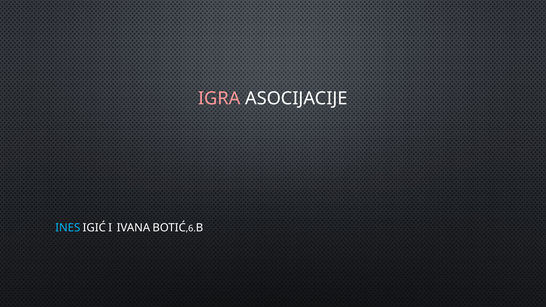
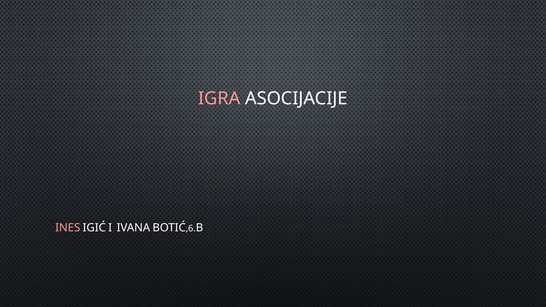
INES colour: light blue -> pink
